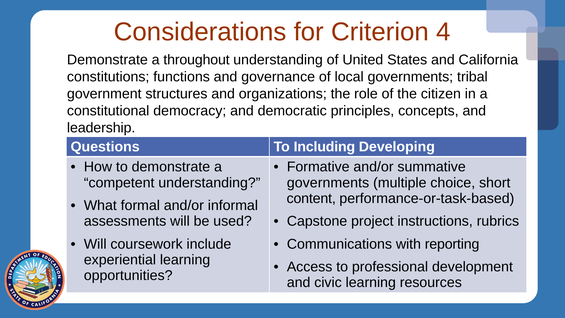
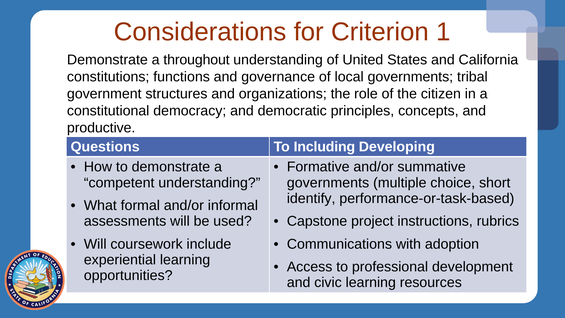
4: 4 -> 1
leadership: leadership -> productive
content: content -> identify
reporting: reporting -> adoption
